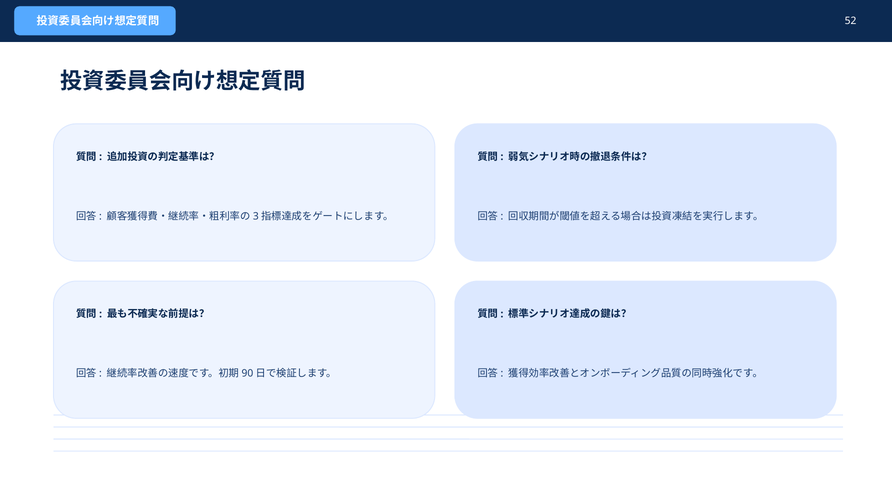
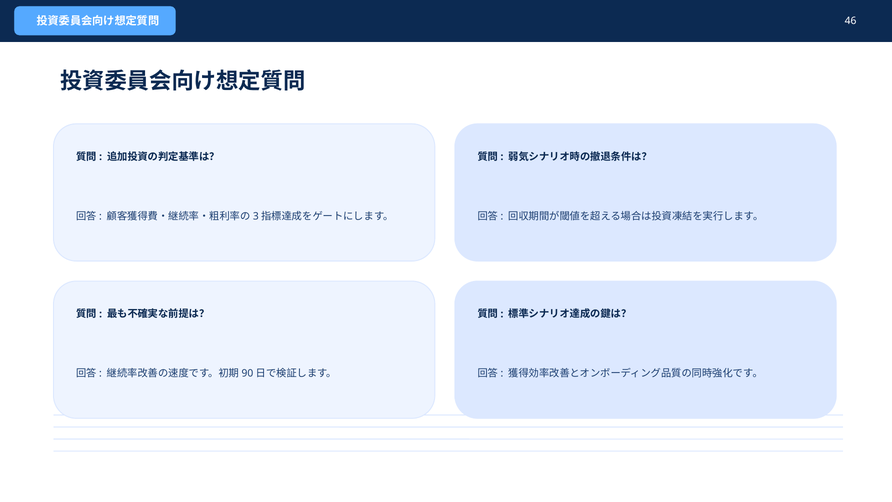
52: 52 -> 46
